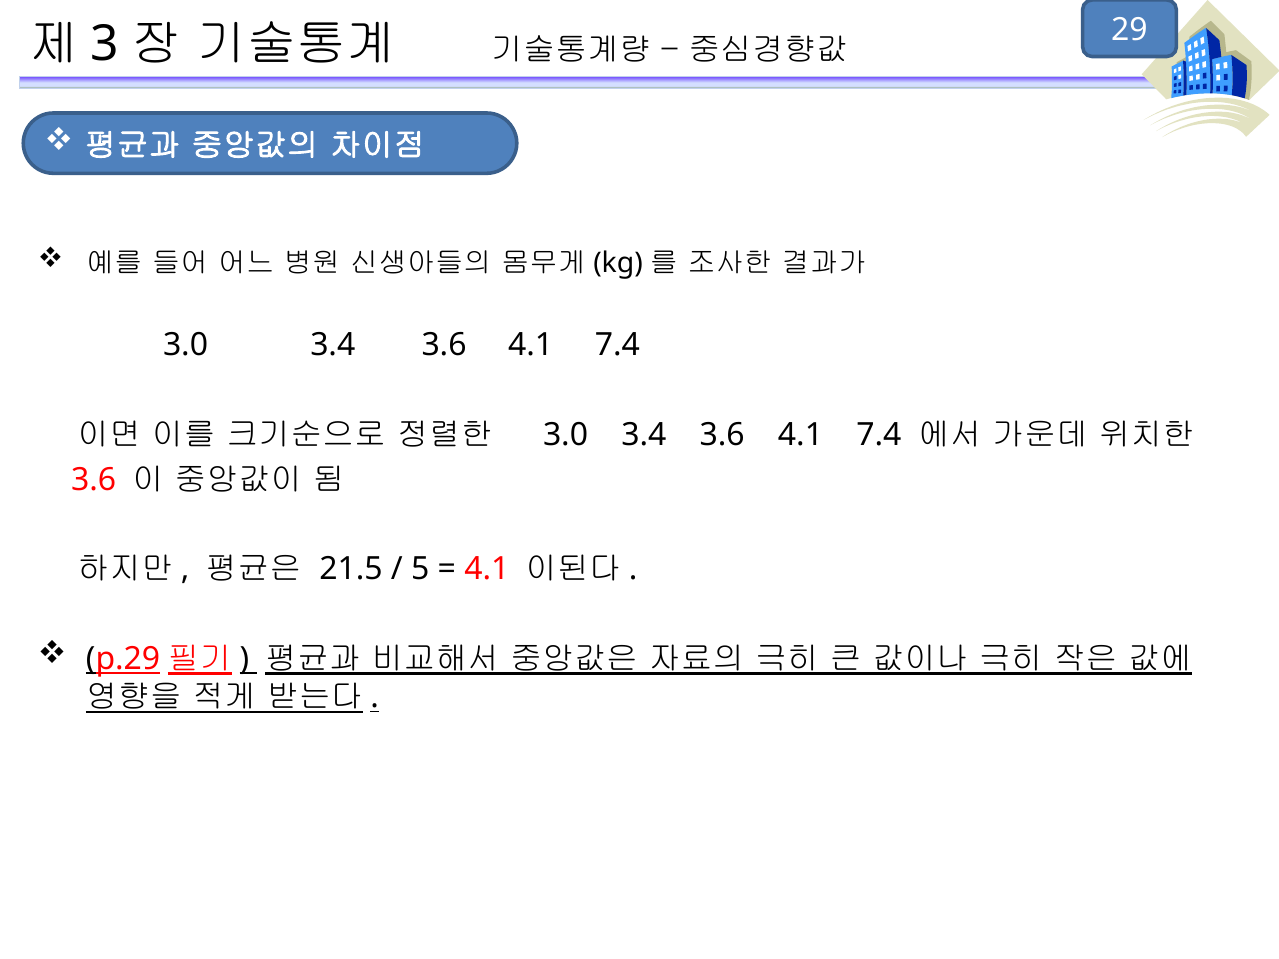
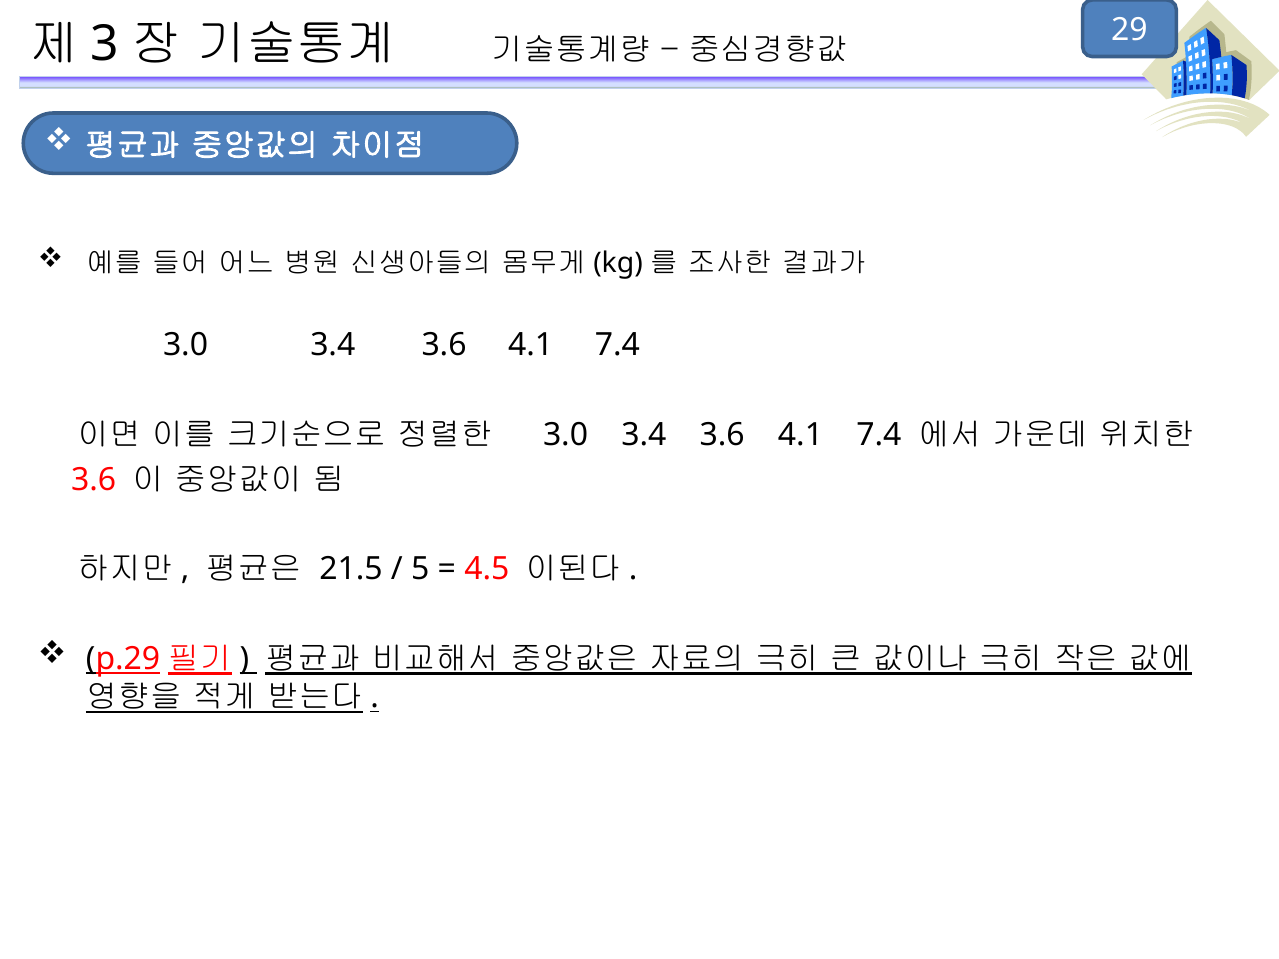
4.1 at (487, 569): 4.1 -> 4.5
